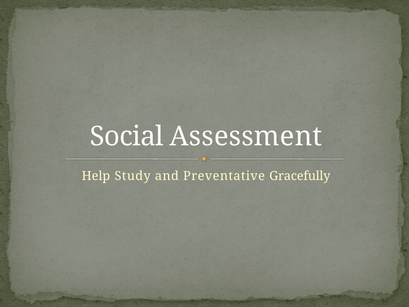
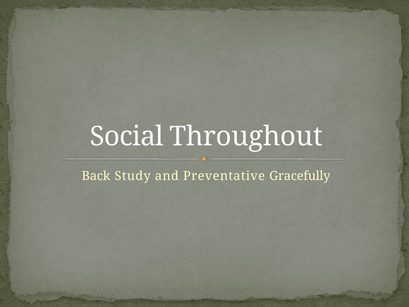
Assessment: Assessment -> Throughout
Help: Help -> Back
